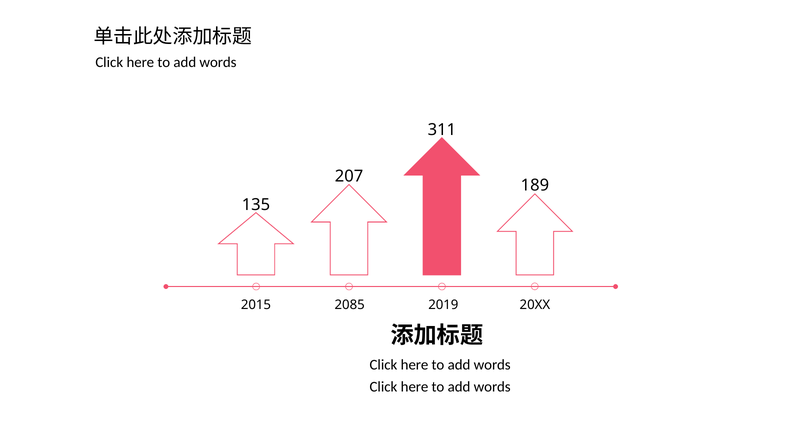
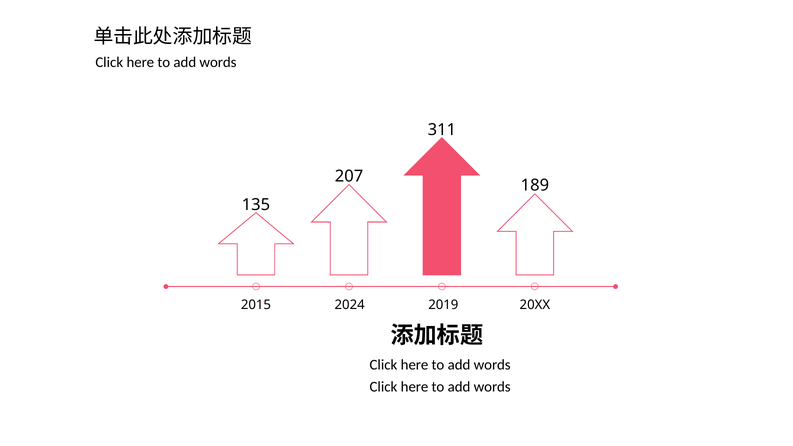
2085: 2085 -> 2024
